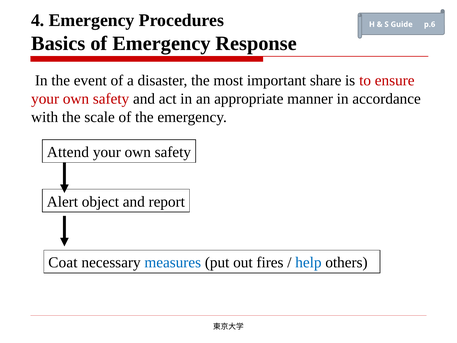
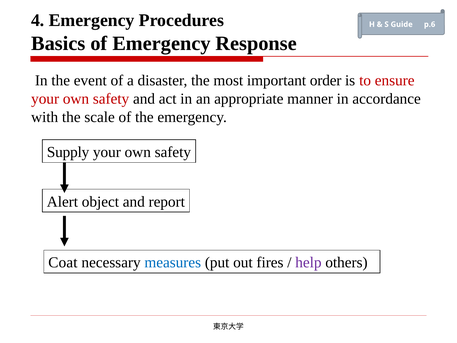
share: share -> order
Attend: Attend -> Supply
help colour: blue -> purple
